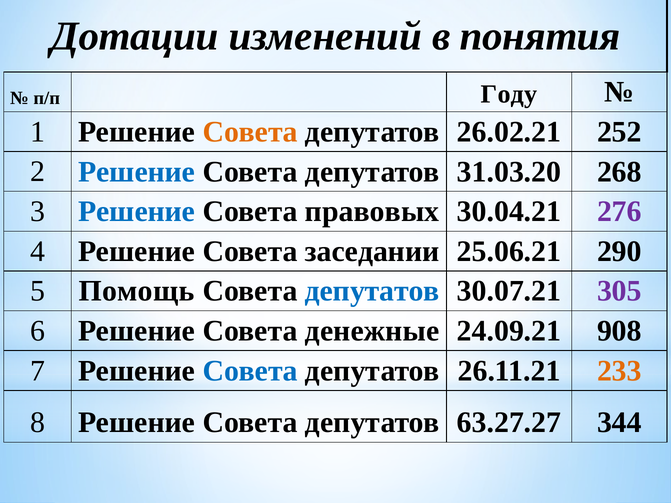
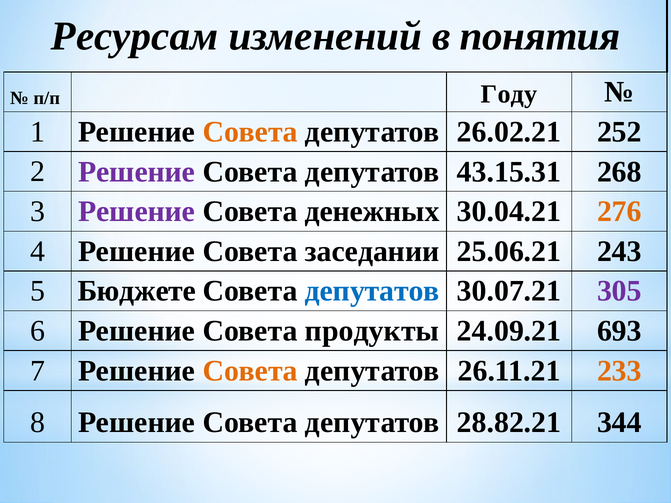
Дотации: Дотации -> Ресурсам
Решение at (137, 172) colour: blue -> purple
31.03.20: 31.03.20 -> 43.15.31
Решение at (137, 212) colour: blue -> purple
правовых: правовых -> денежных
276 colour: purple -> orange
290: 290 -> 243
Помощь: Помощь -> Бюджете
денежные: денежные -> продукты
908: 908 -> 693
Совета at (250, 371) colour: blue -> orange
63.27.27: 63.27.27 -> 28.82.21
